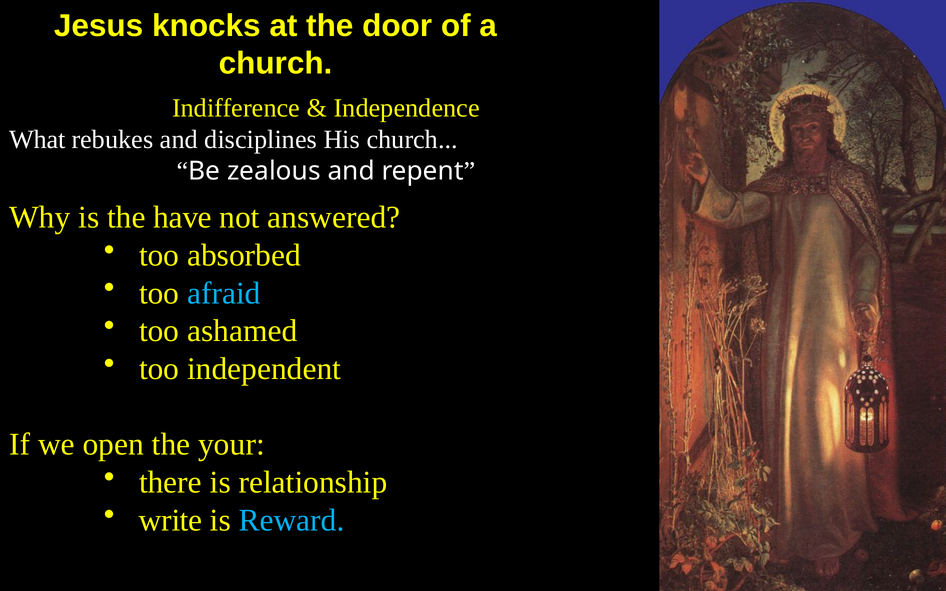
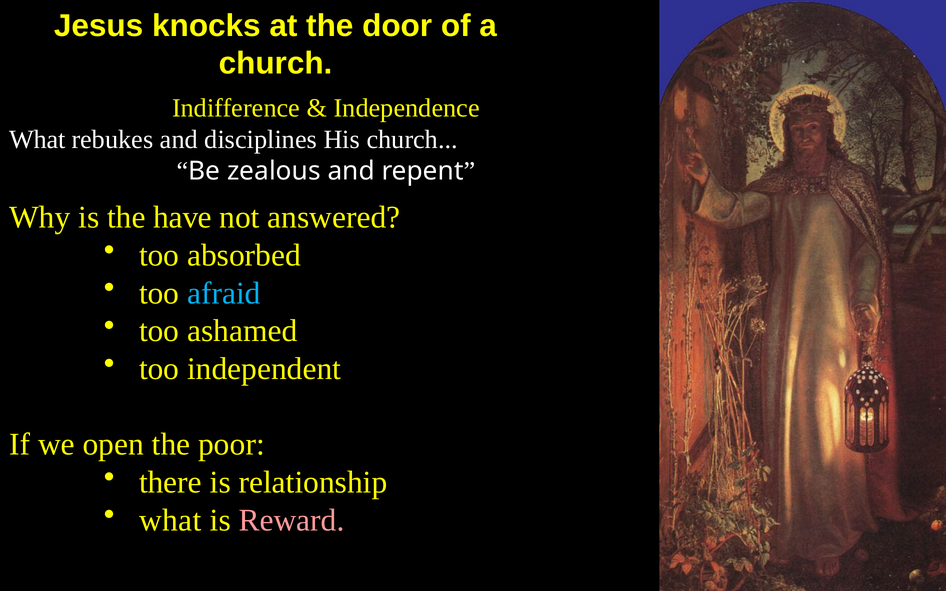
your: your -> poor
write at (171, 520): write -> what
Reward colour: light blue -> pink
